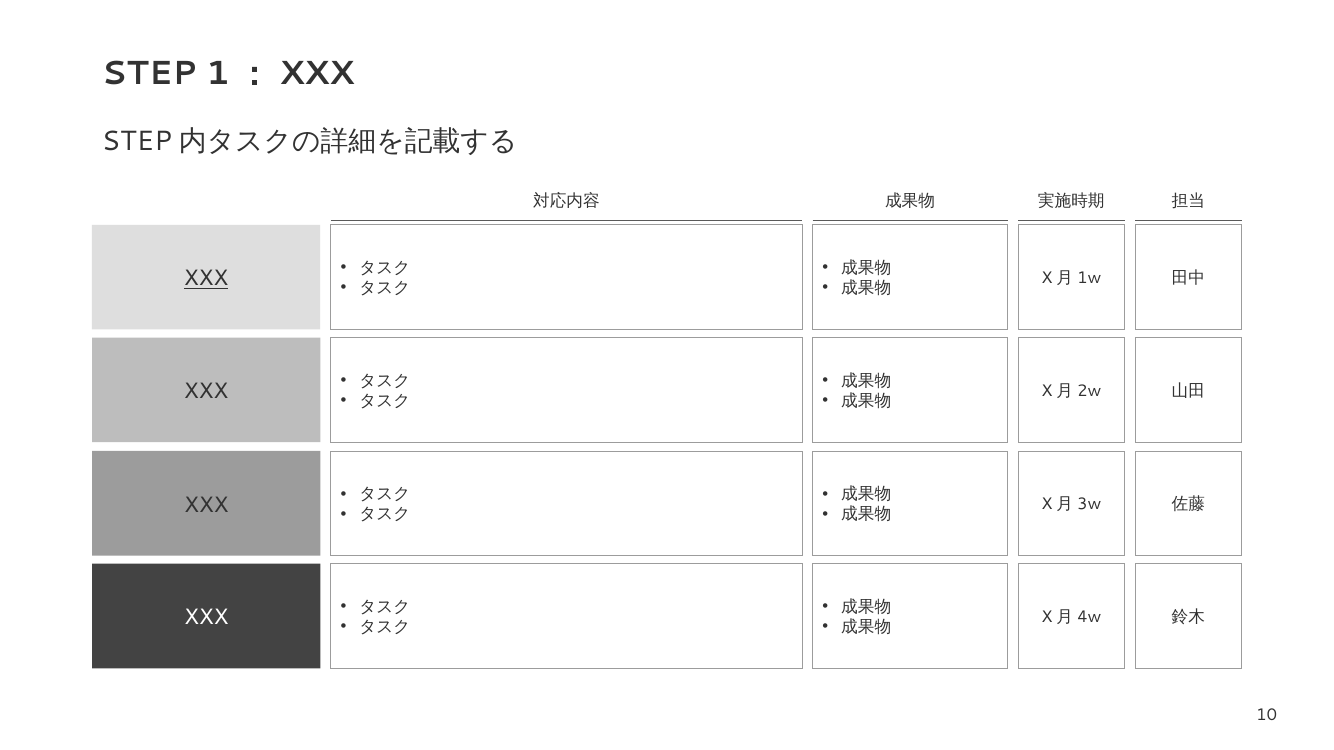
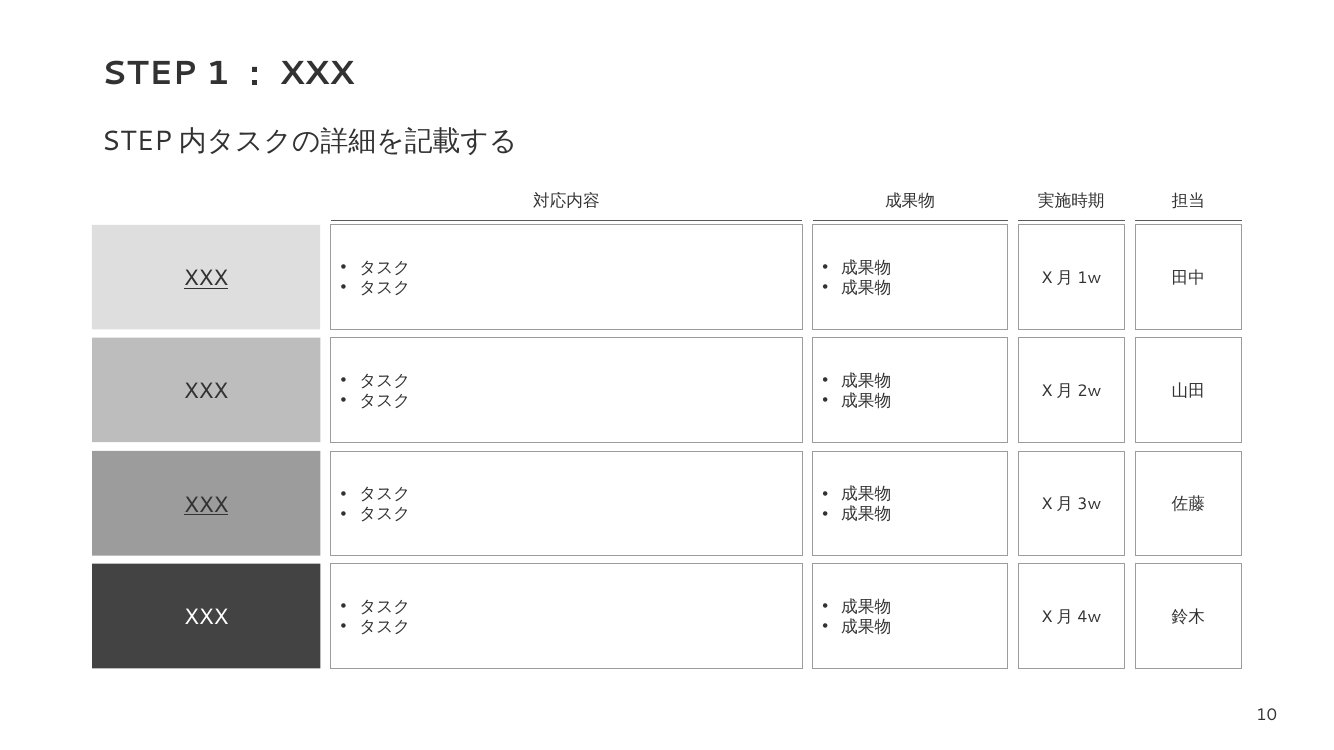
XXX at (206, 505) underline: none -> present
